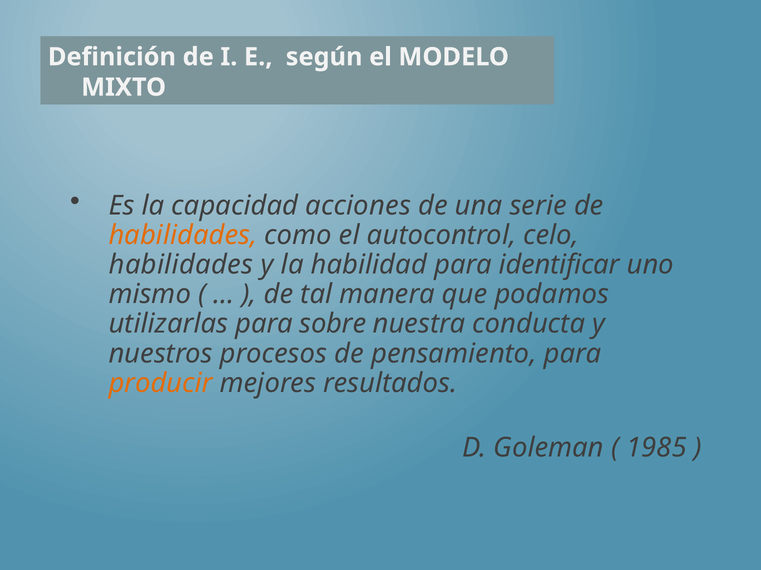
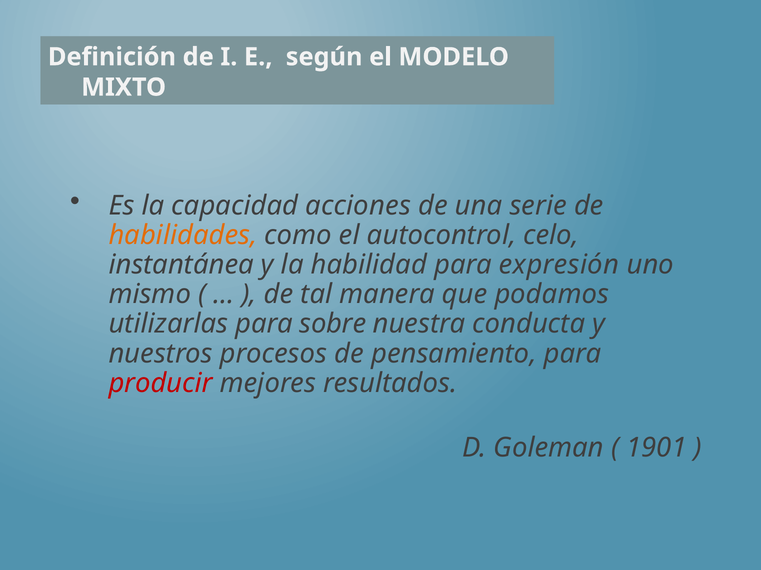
habilidades at (181, 265): habilidades -> instantánea
identificar: identificar -> expresión
producir colour: orange -> red
1985: 1985 -> 1901
